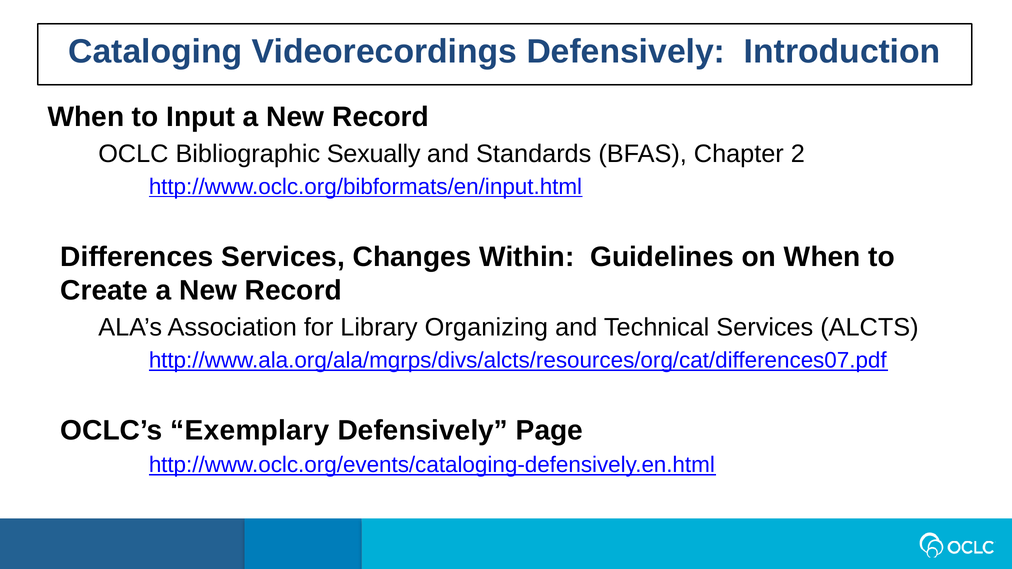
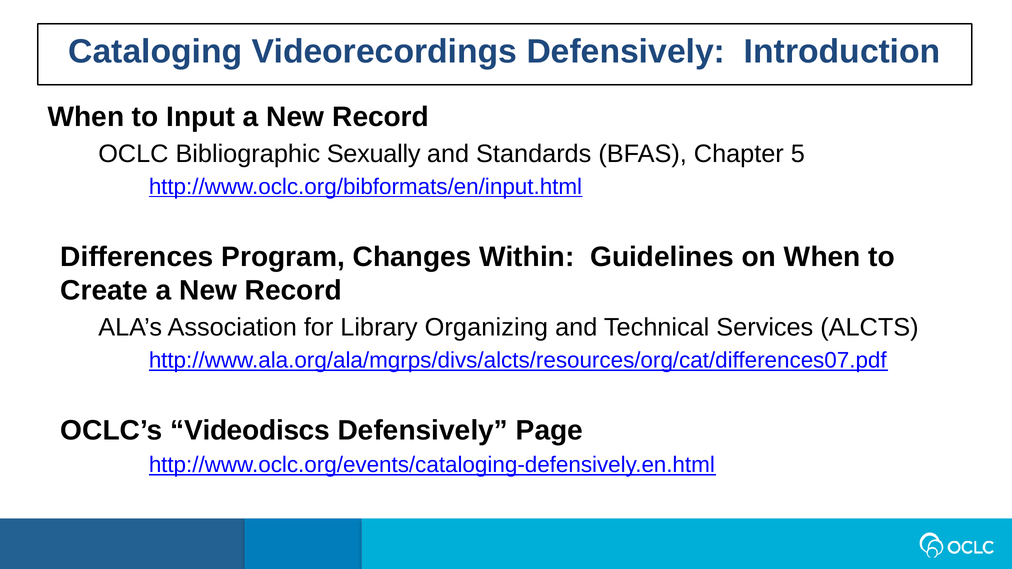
2: 2 -> 5
Differences Services: Services -> Program
Exemplary: Exemplary -> Videodiscs
